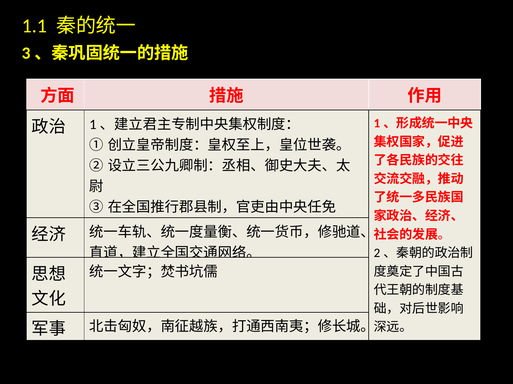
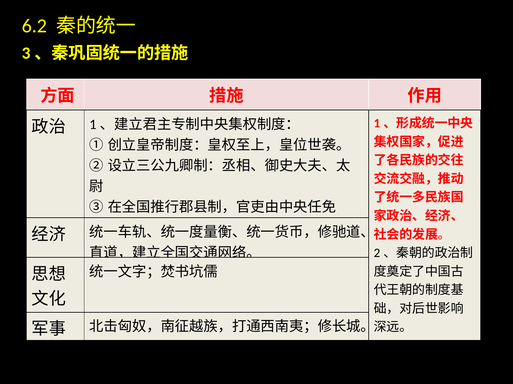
1.1: 1.1 -> 6.2
